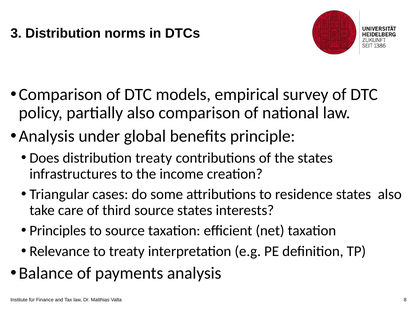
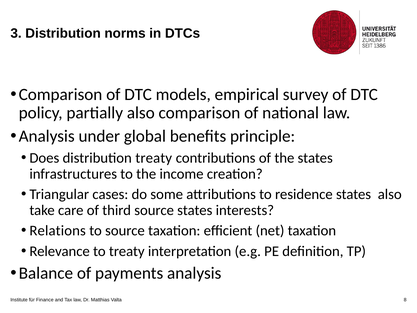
Principles: Principles -> Relations
